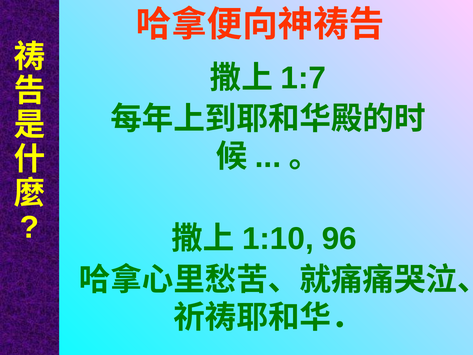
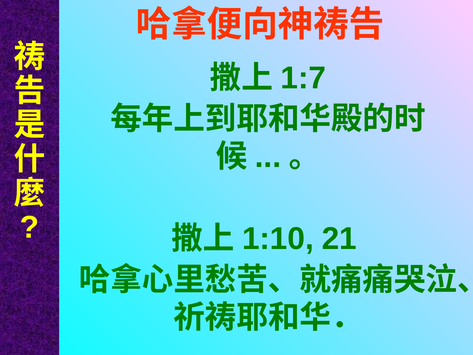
96: 96 -> 21
